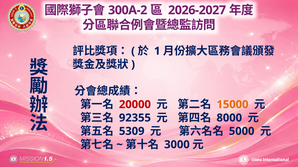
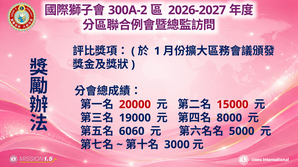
15000 colour: orange -> red
92355: 92355 -> 19000
5309: 5309 -> 6060
